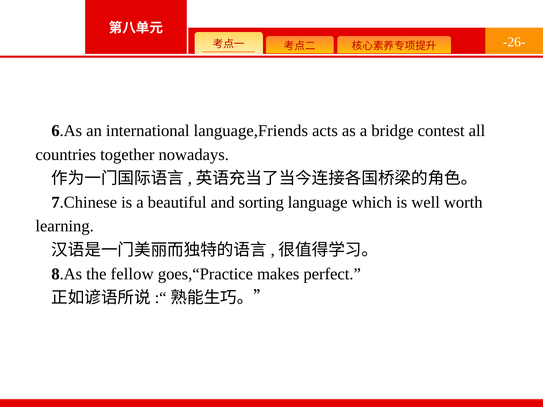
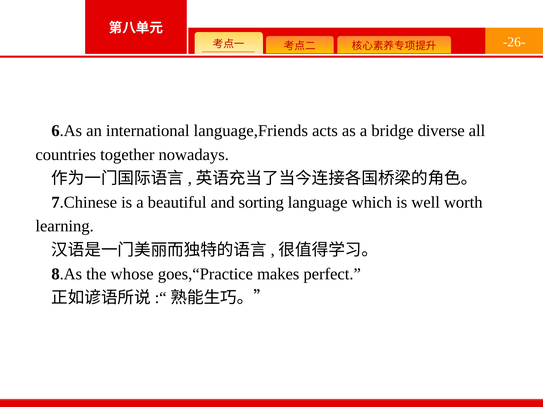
contest: contest -> diverse
fellow: fellow -> whose
